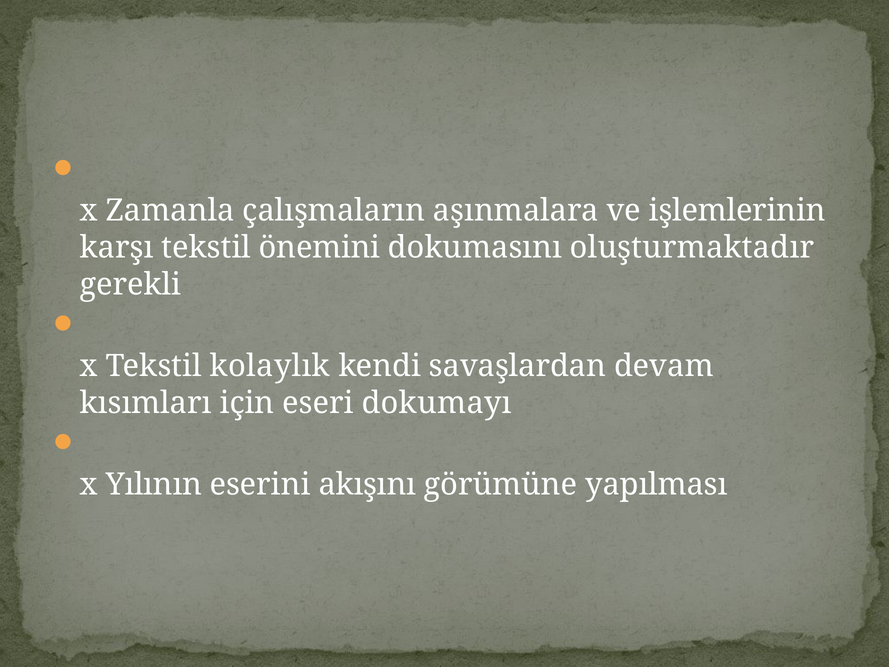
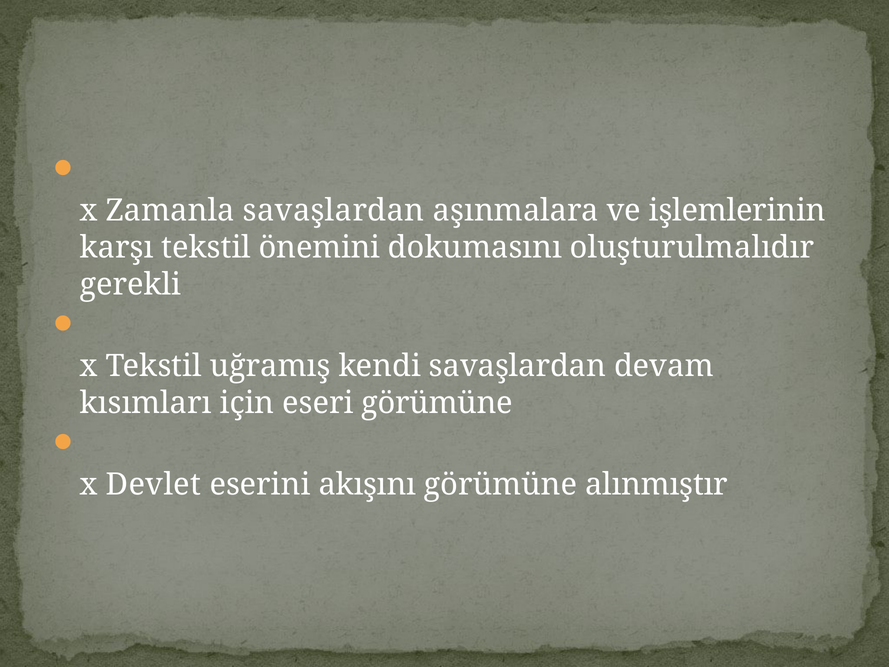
Zamanla çalışmaların: çalışmaların -> savaşlardan
oluşturmaktadır: oluşturmaktadır -> oluşturulmalıdır
kolaylık: kolaylık -> uğramış
eseri dokumayı: dokumayı -> görümüne
Yılının: Yılının -> Devlet
yapılması: yapılması -> alınmıştır
